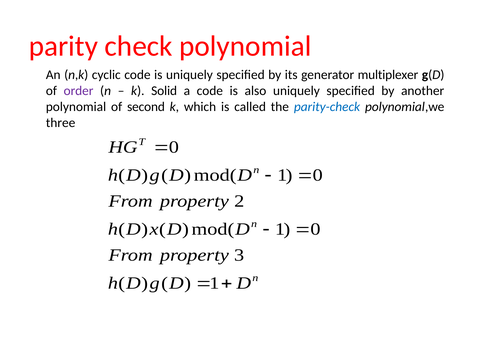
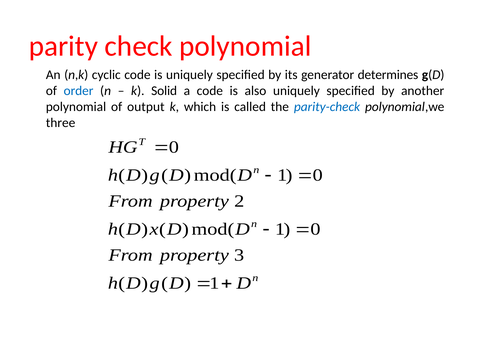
multiplexer: multiplexer -> determines
order colour: purple -> blue
second: second -> output
